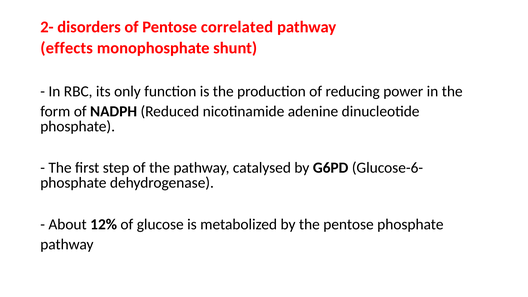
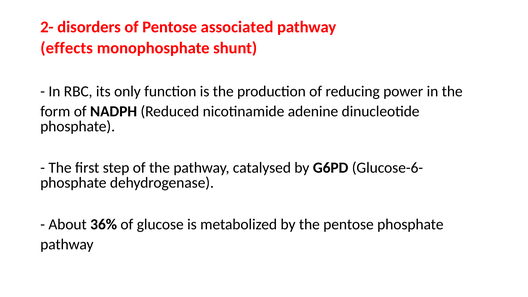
correlated: correlated -> associated
12%: 12% -> 36%
